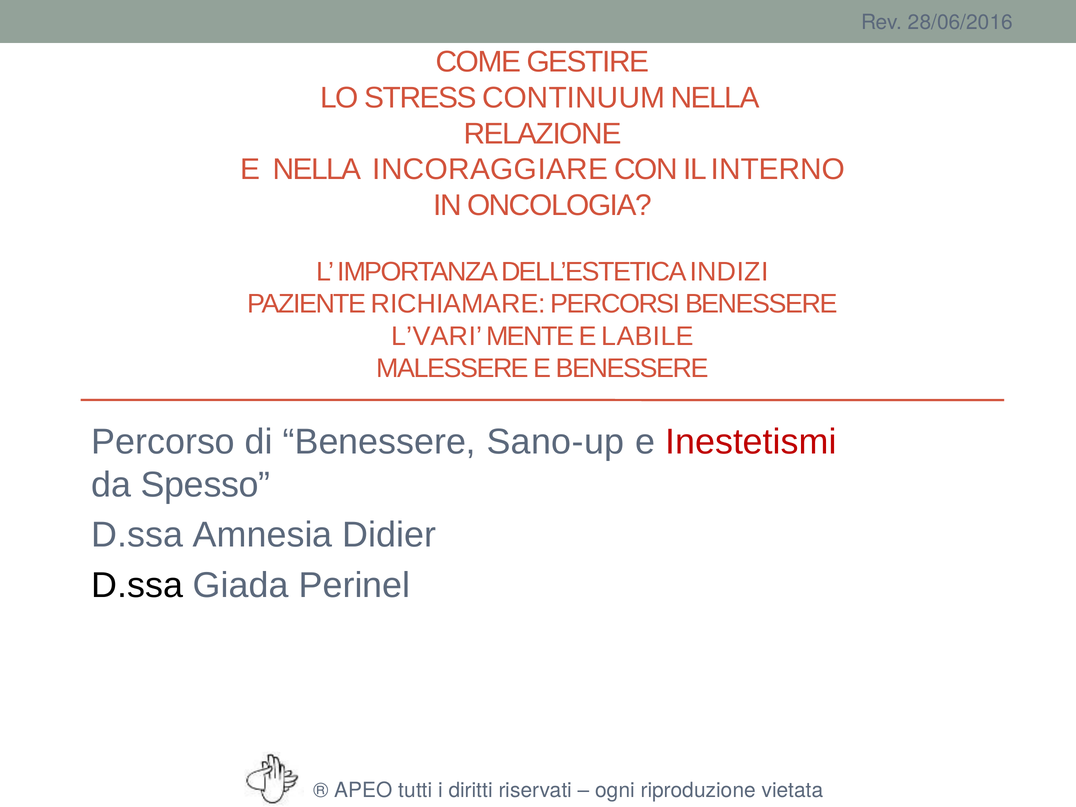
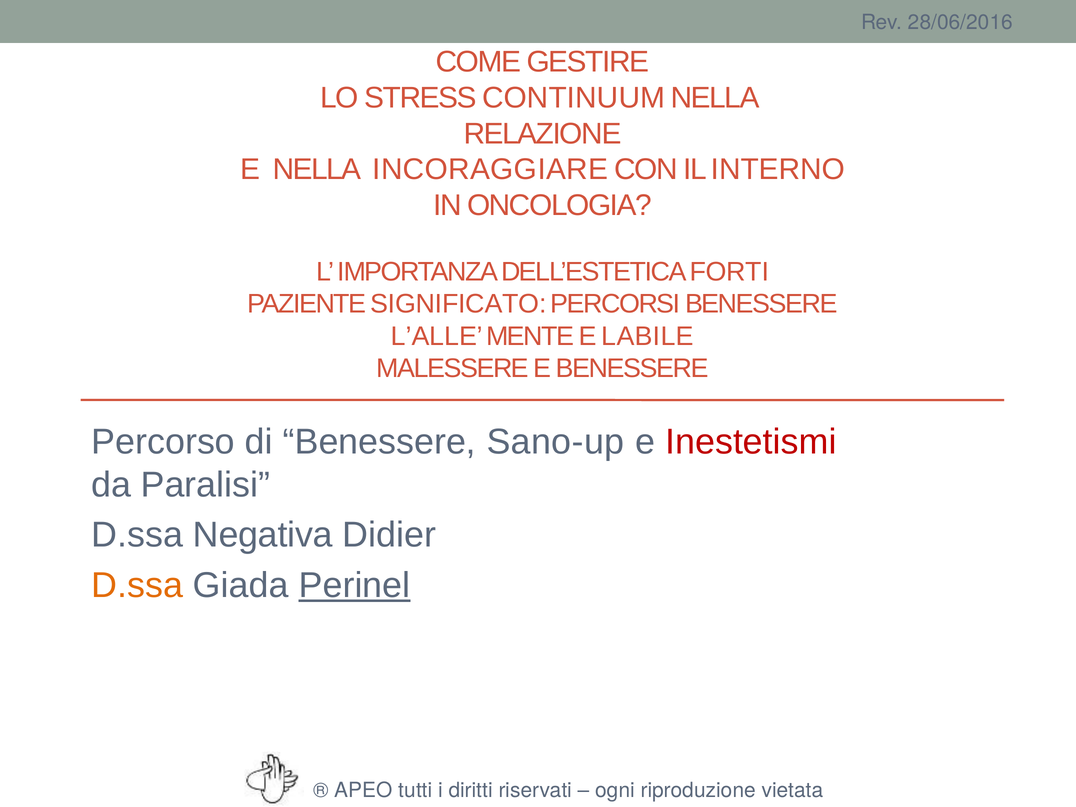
INDIZI: INDIZI -> FORTI
RICHIAMARE: RICHIAMARE -> SIGNIFICATO
L’VARI: L’VARI -> L’ALLE
Spesso: Spesso -> Paralisi
Amnesia: Amnesia -> Negativa
D.ssa at (137, 585) colour: black -> orange
Perinel underline: none -> present
